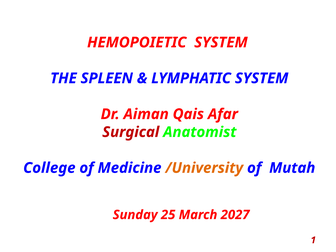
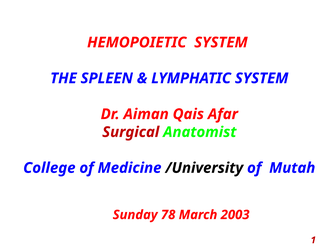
/University colour: orange -> black
25: 25 -> 78
2027: 2027 -> 2003
